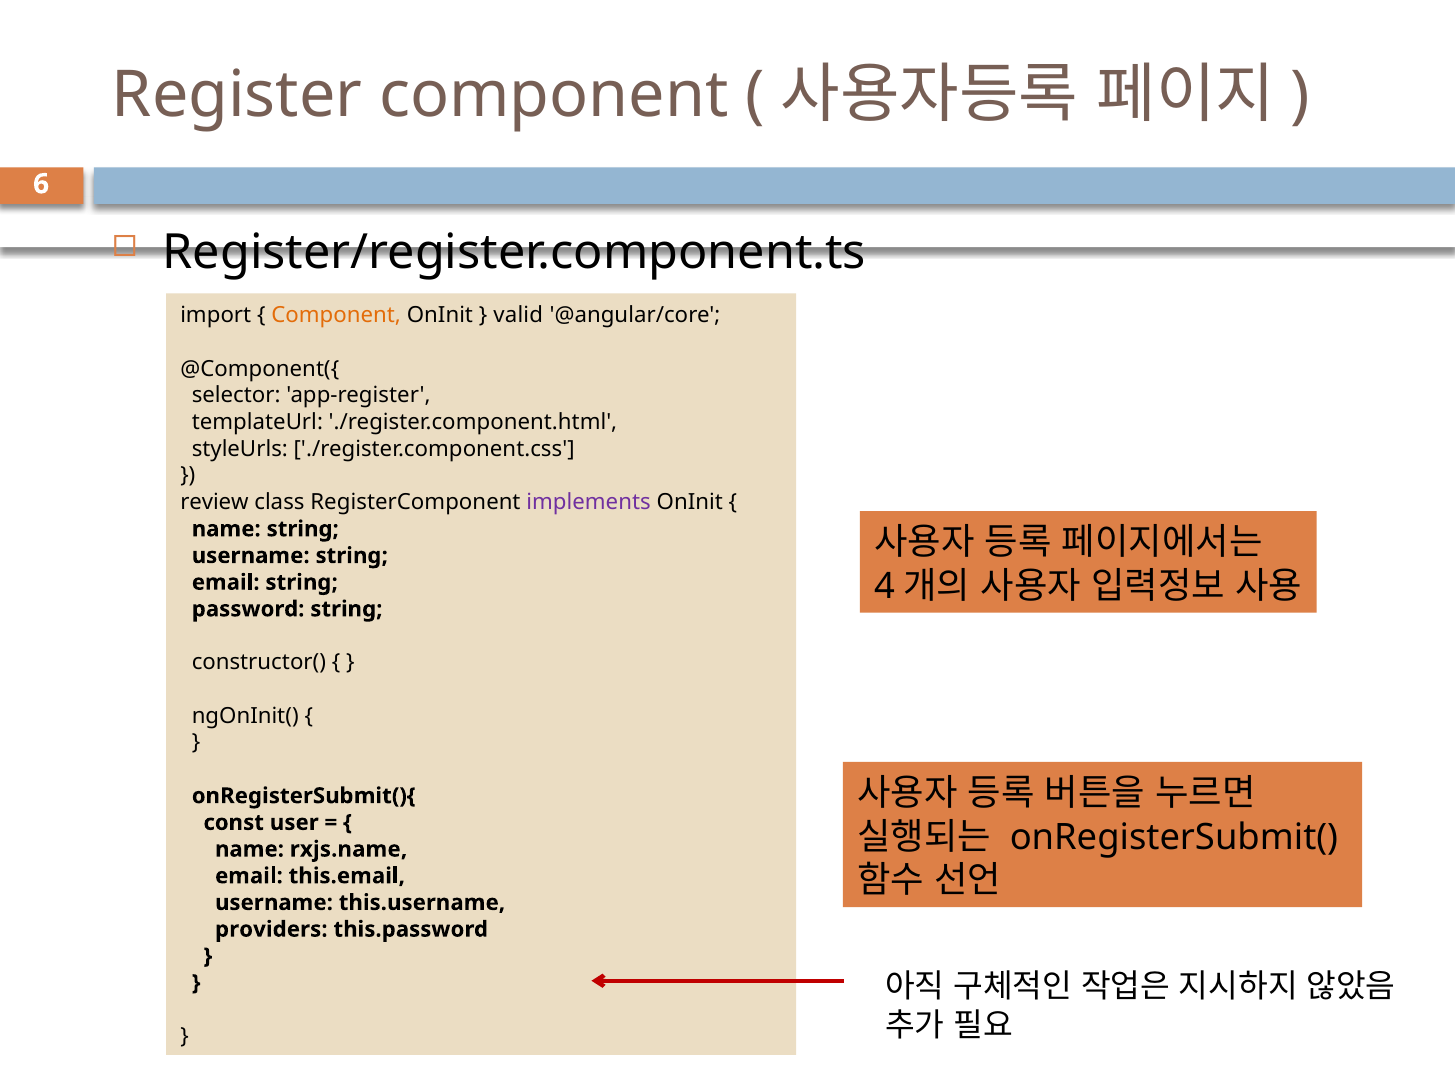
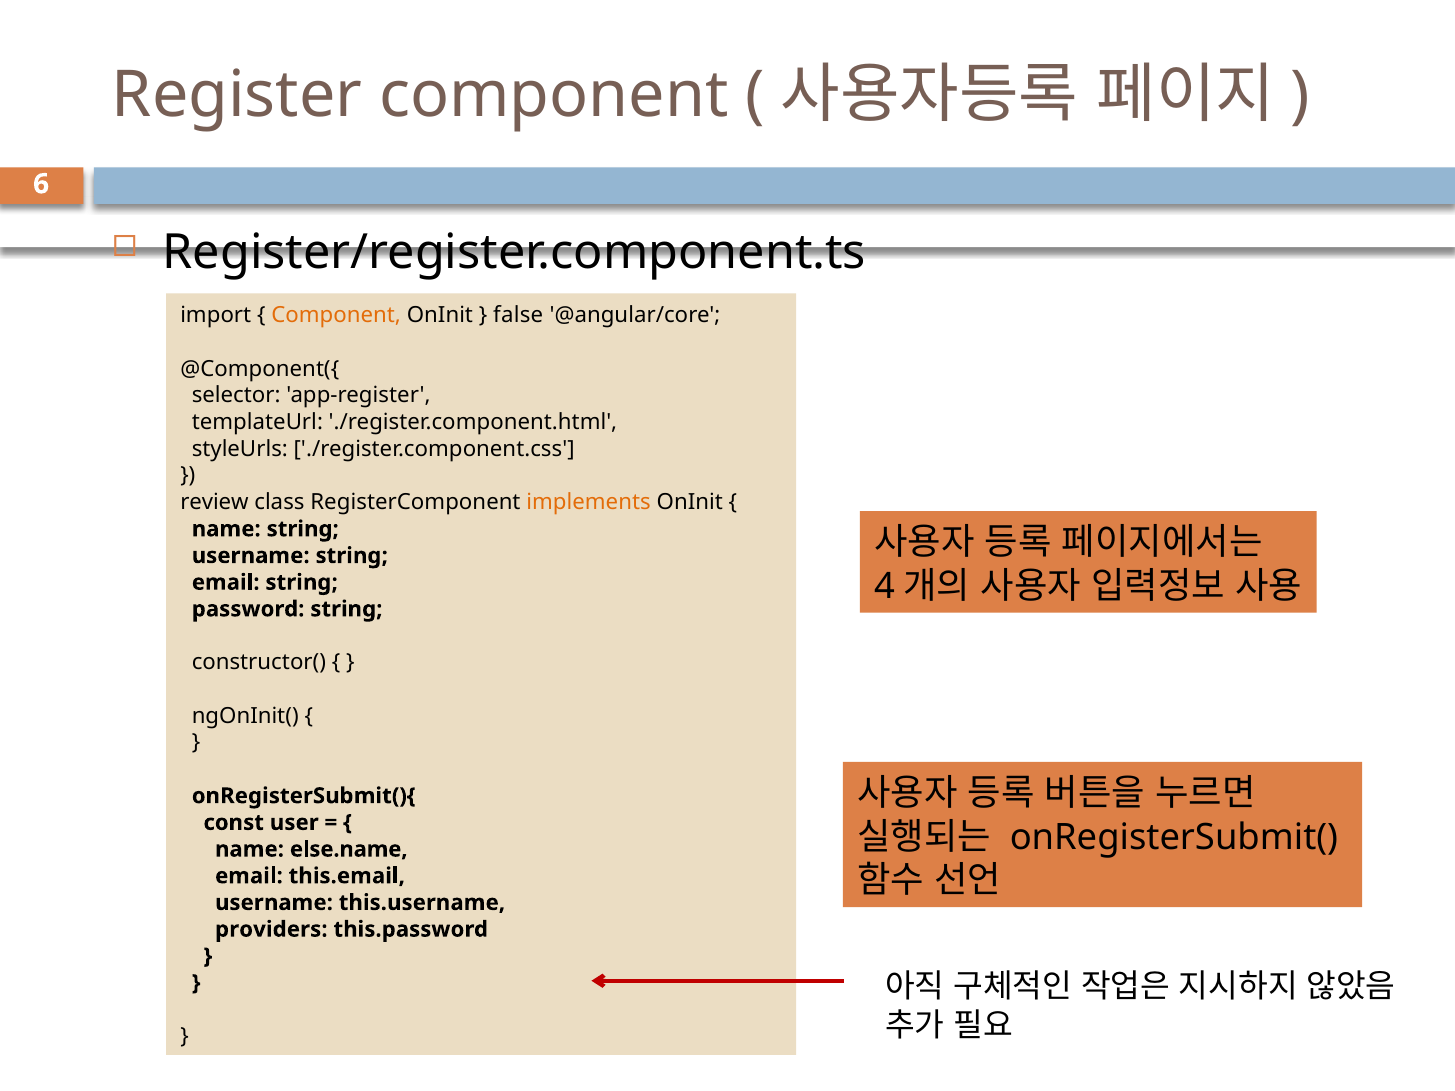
valid: valid -> false
implements colour: purple -> orange
rxjs.name: rxjs.name -> else.name
